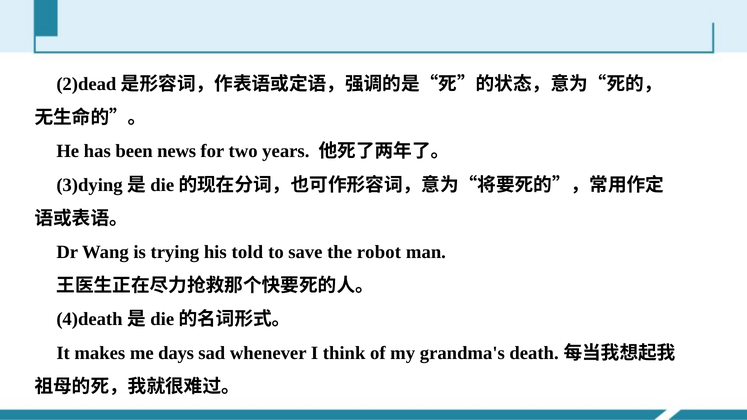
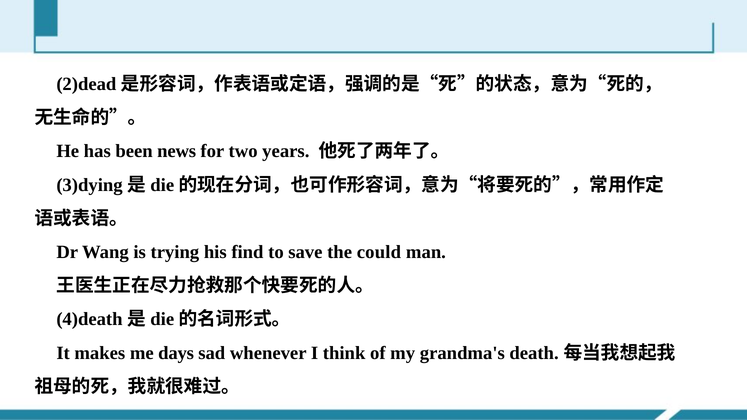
told: told -> find
robot: robot -> could
